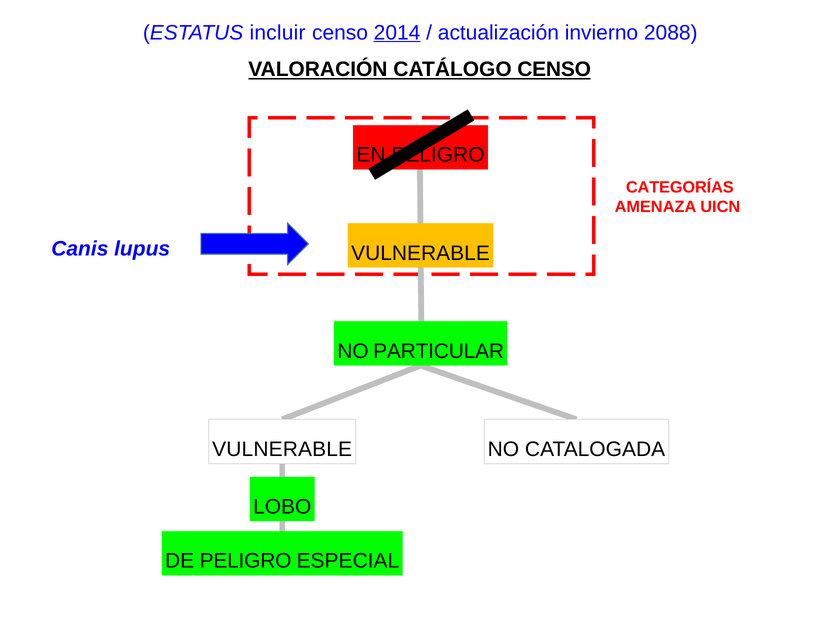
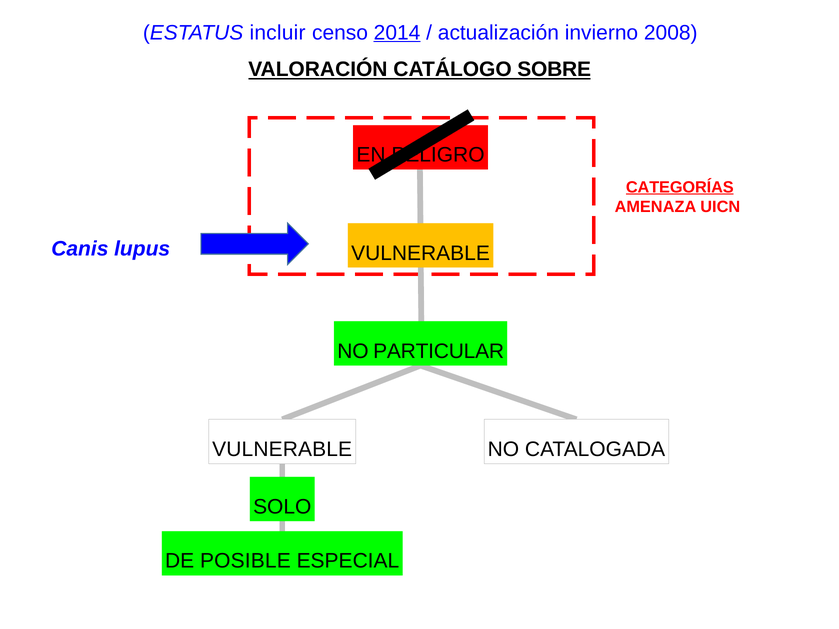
2088: 2088 -> 2008
CATÁLOGO CENSO: CENSO -> SOBRE
CATEGORÍAS underline: none -> present
LOBO: LOBO -> SOLO
DE PELIGRO: PELIGRO -> POSIBLE
